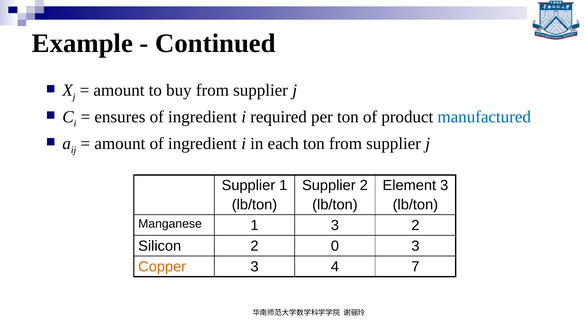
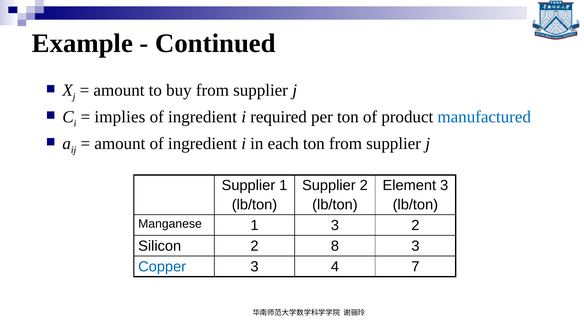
ensures: ensures -> implies
0: 0 -> 8
Copper colour: orange -> blue
